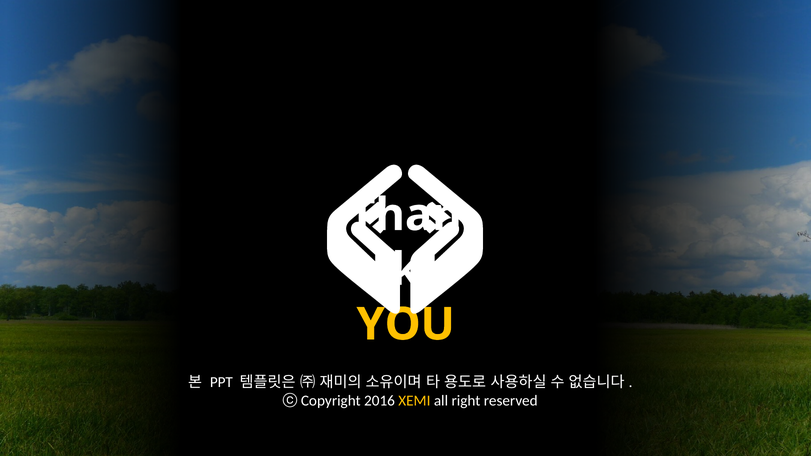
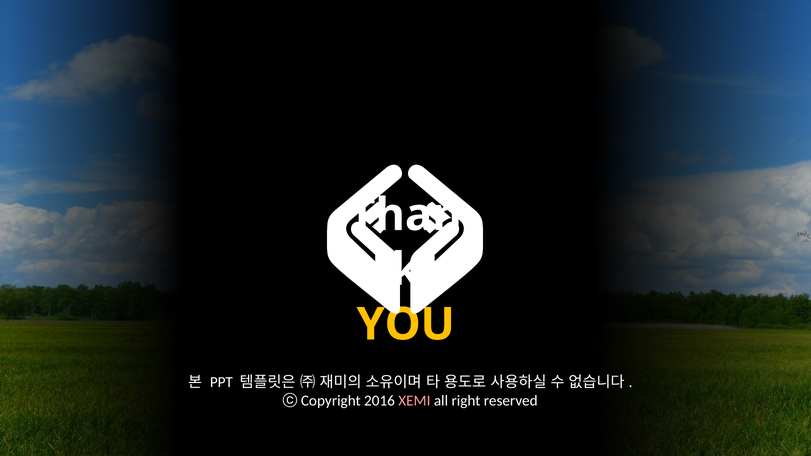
XEMI colour: yellow -> pink
